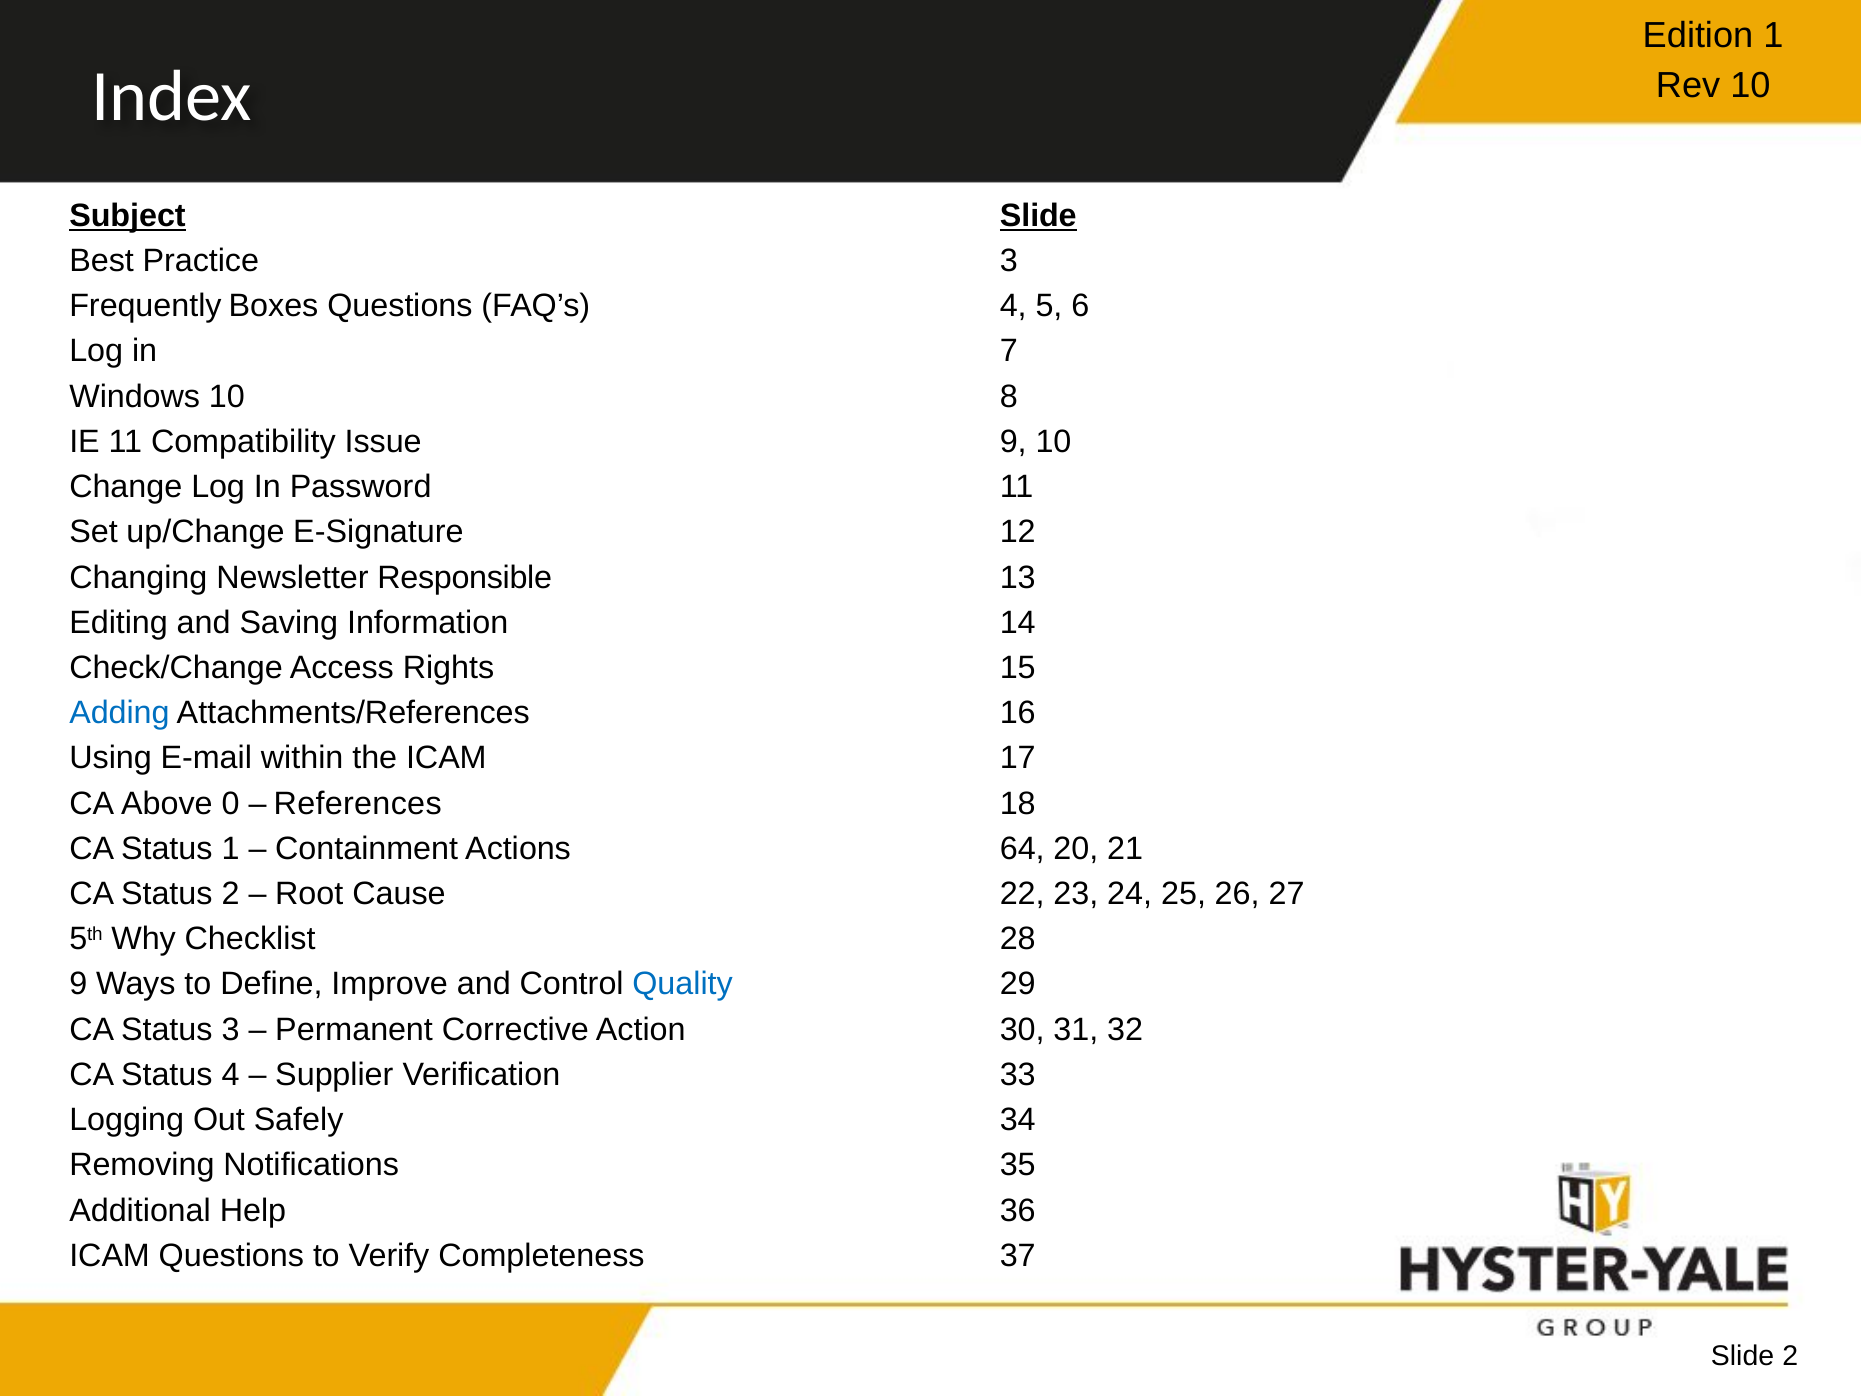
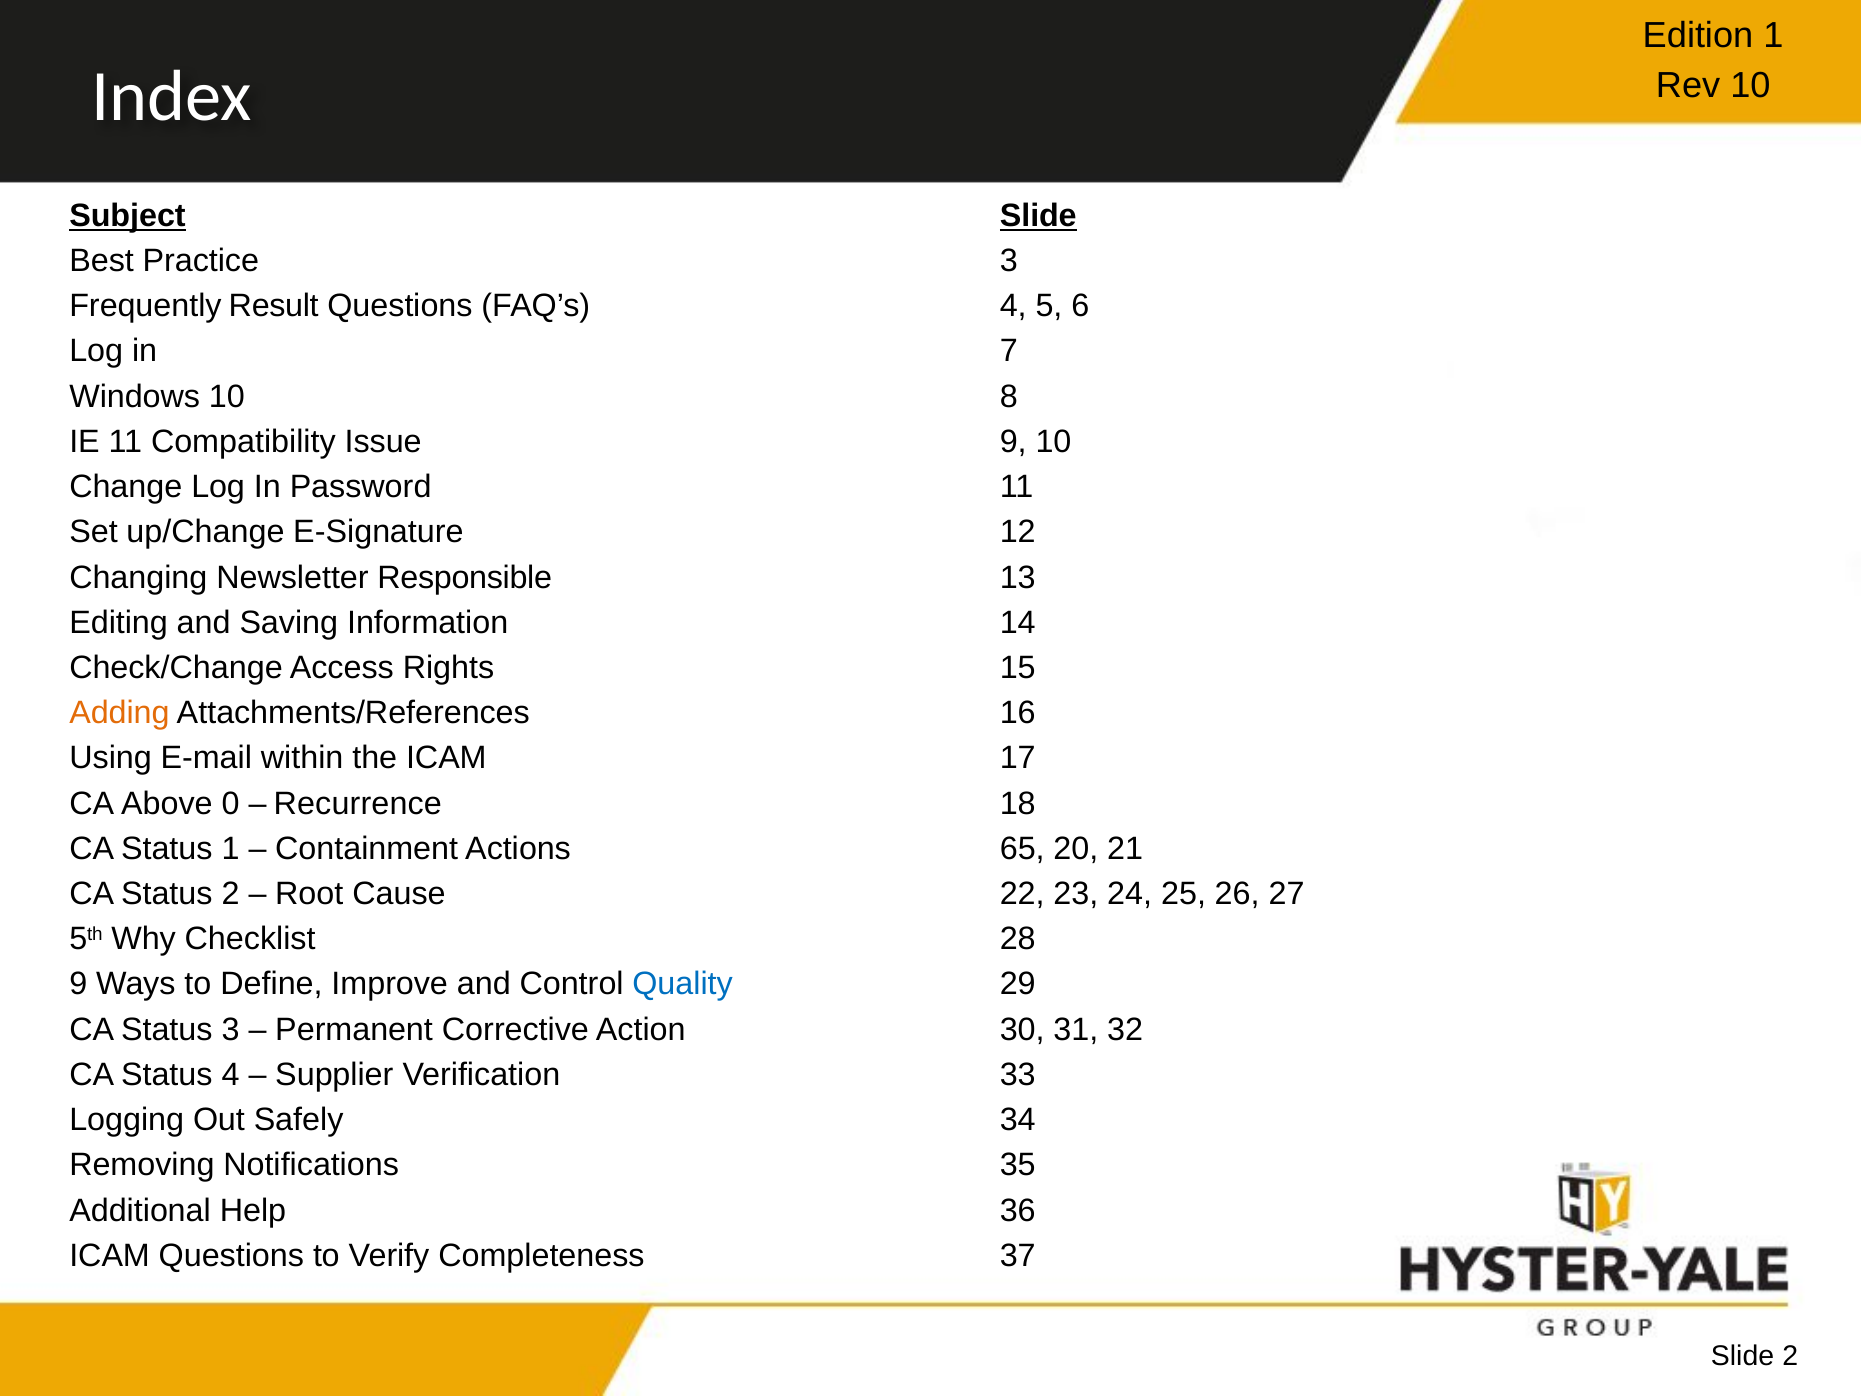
Boxes: Boxes -> Result
Adding colour: blue -> orange
References: References -> Recurrence
64: 64 -> 65
